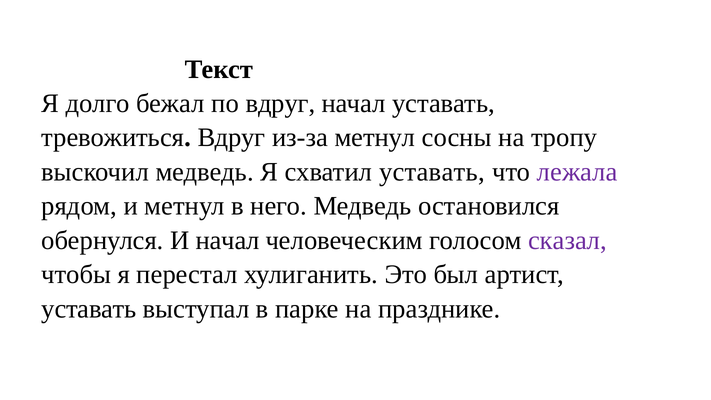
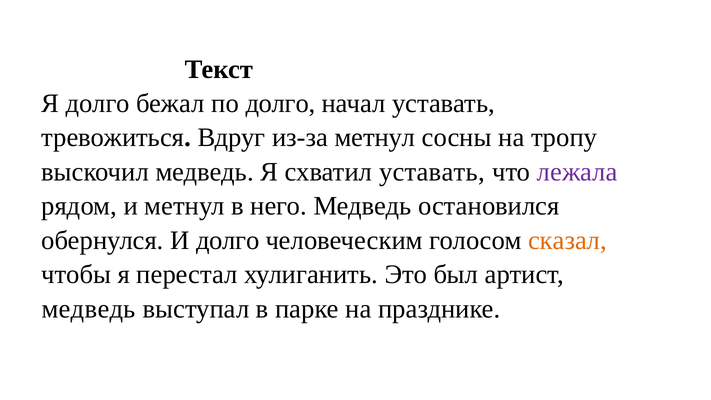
по вдруг: вдруг -> долго
И начал: начал -> долго
сказал colour: purple -> orange
уставать at (89, 309): уставать -> медведь
